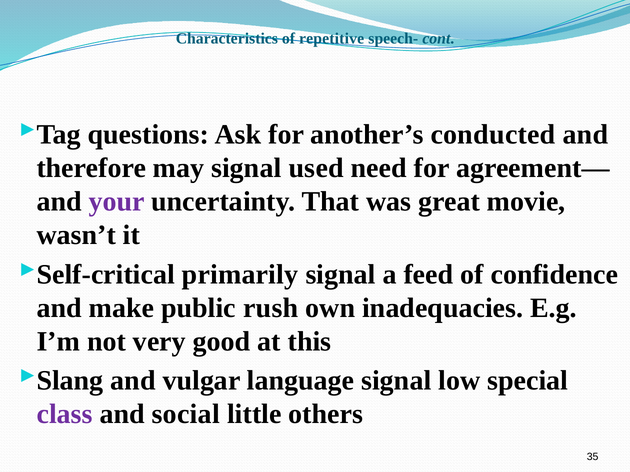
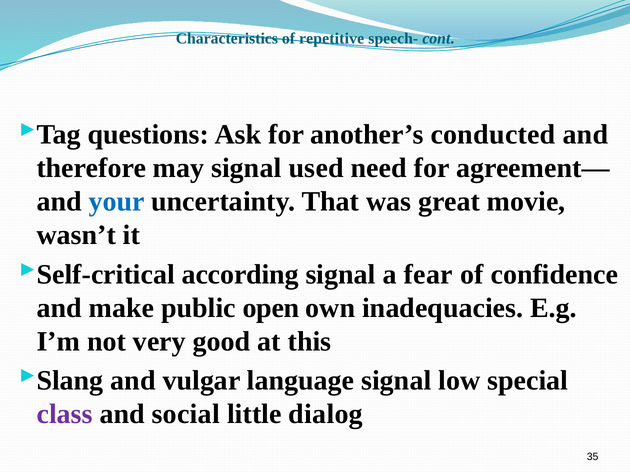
your colour: purple -> blue
primarily: primarily -> according
feed: feed -> fear
rush: rush -> open
others: others -> dialog
